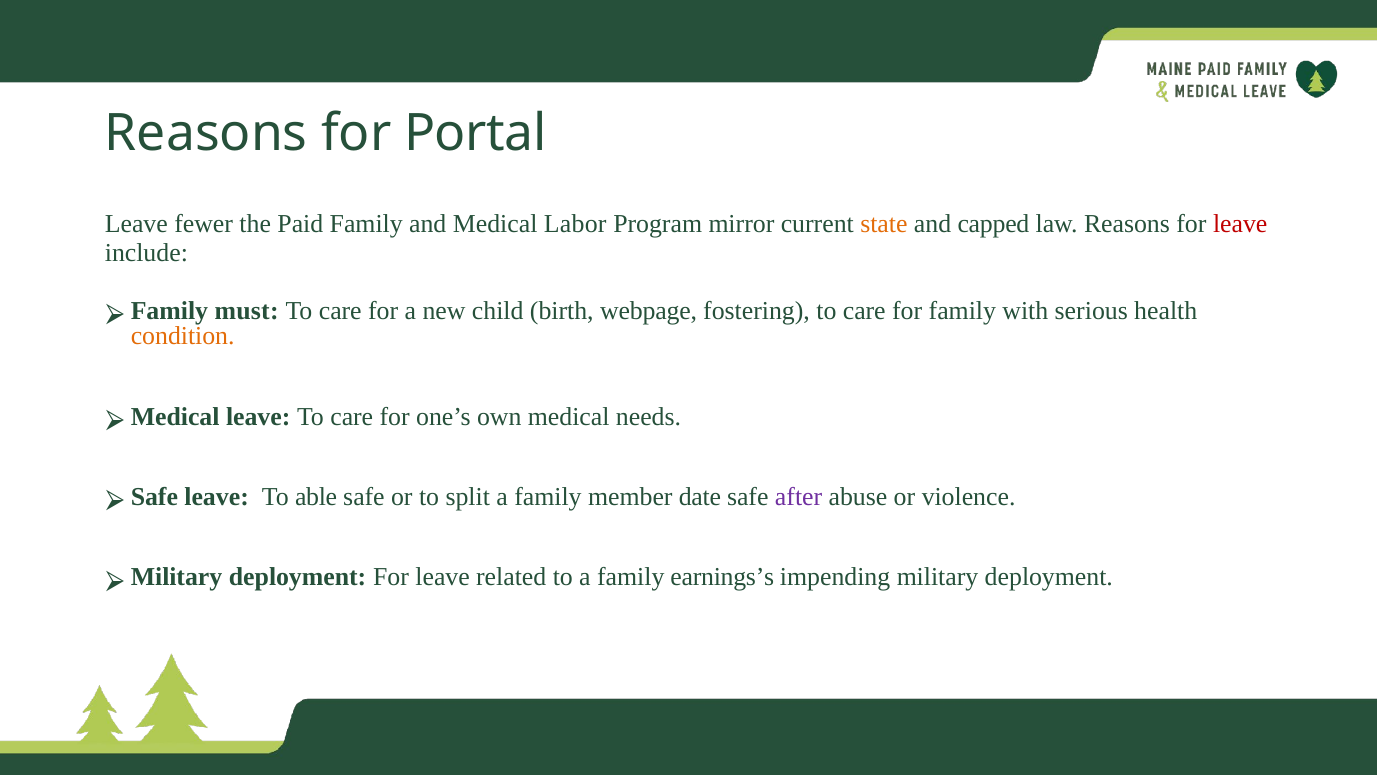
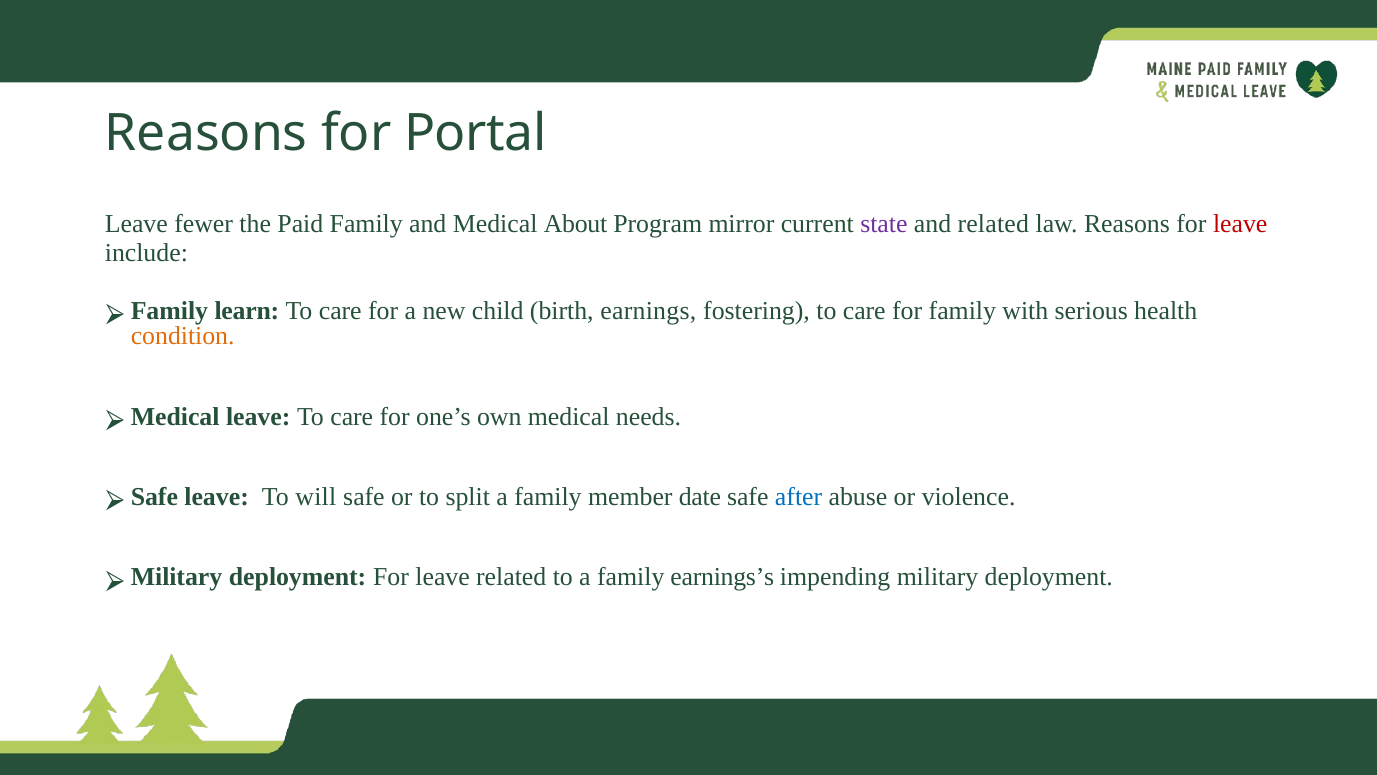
Labor: Labor -> About
state colour: orange -> purple
and capped: capped -> related
must: must -> learn
webpage: webpage -> earnings
able: able -> will
after colour: purple -> blue
